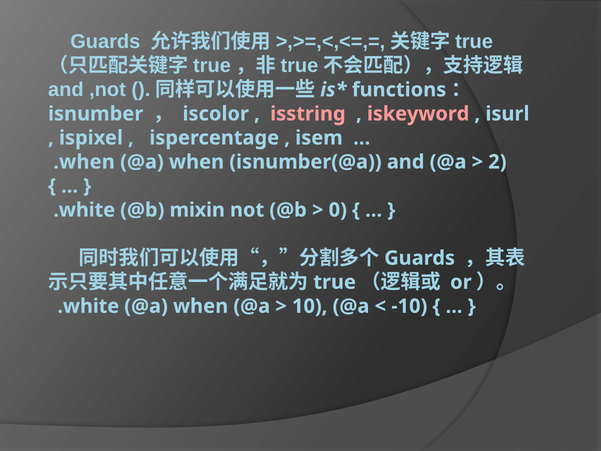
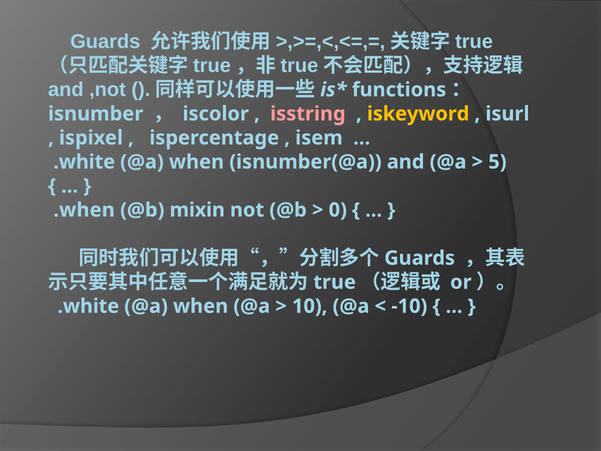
iskeyword colour: pink -> yellow
.when at (84, 162): .when -> .white
2: 2 -> 5
.white at (84, 210): .white -> .when
